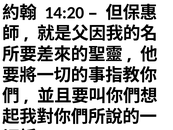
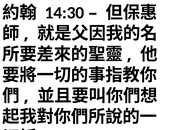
14:20: 14:20 -> 14:30
